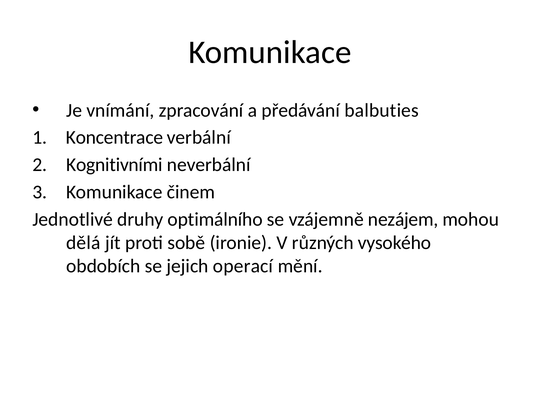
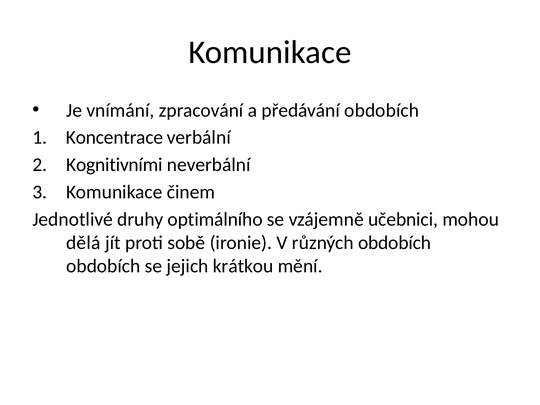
předávání balbuties: balbuties -> obdobích
nezájem: nezájem -> učebnici
různých vysokého: vysokého -> obdobích
operací: operací -> krátkou
